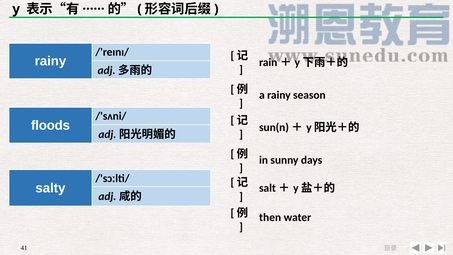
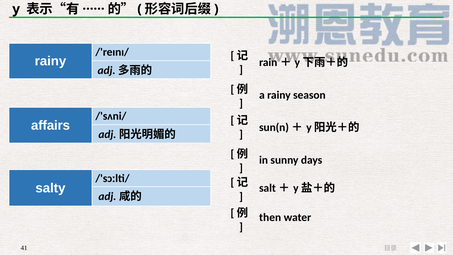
floods: floods -> affairs
